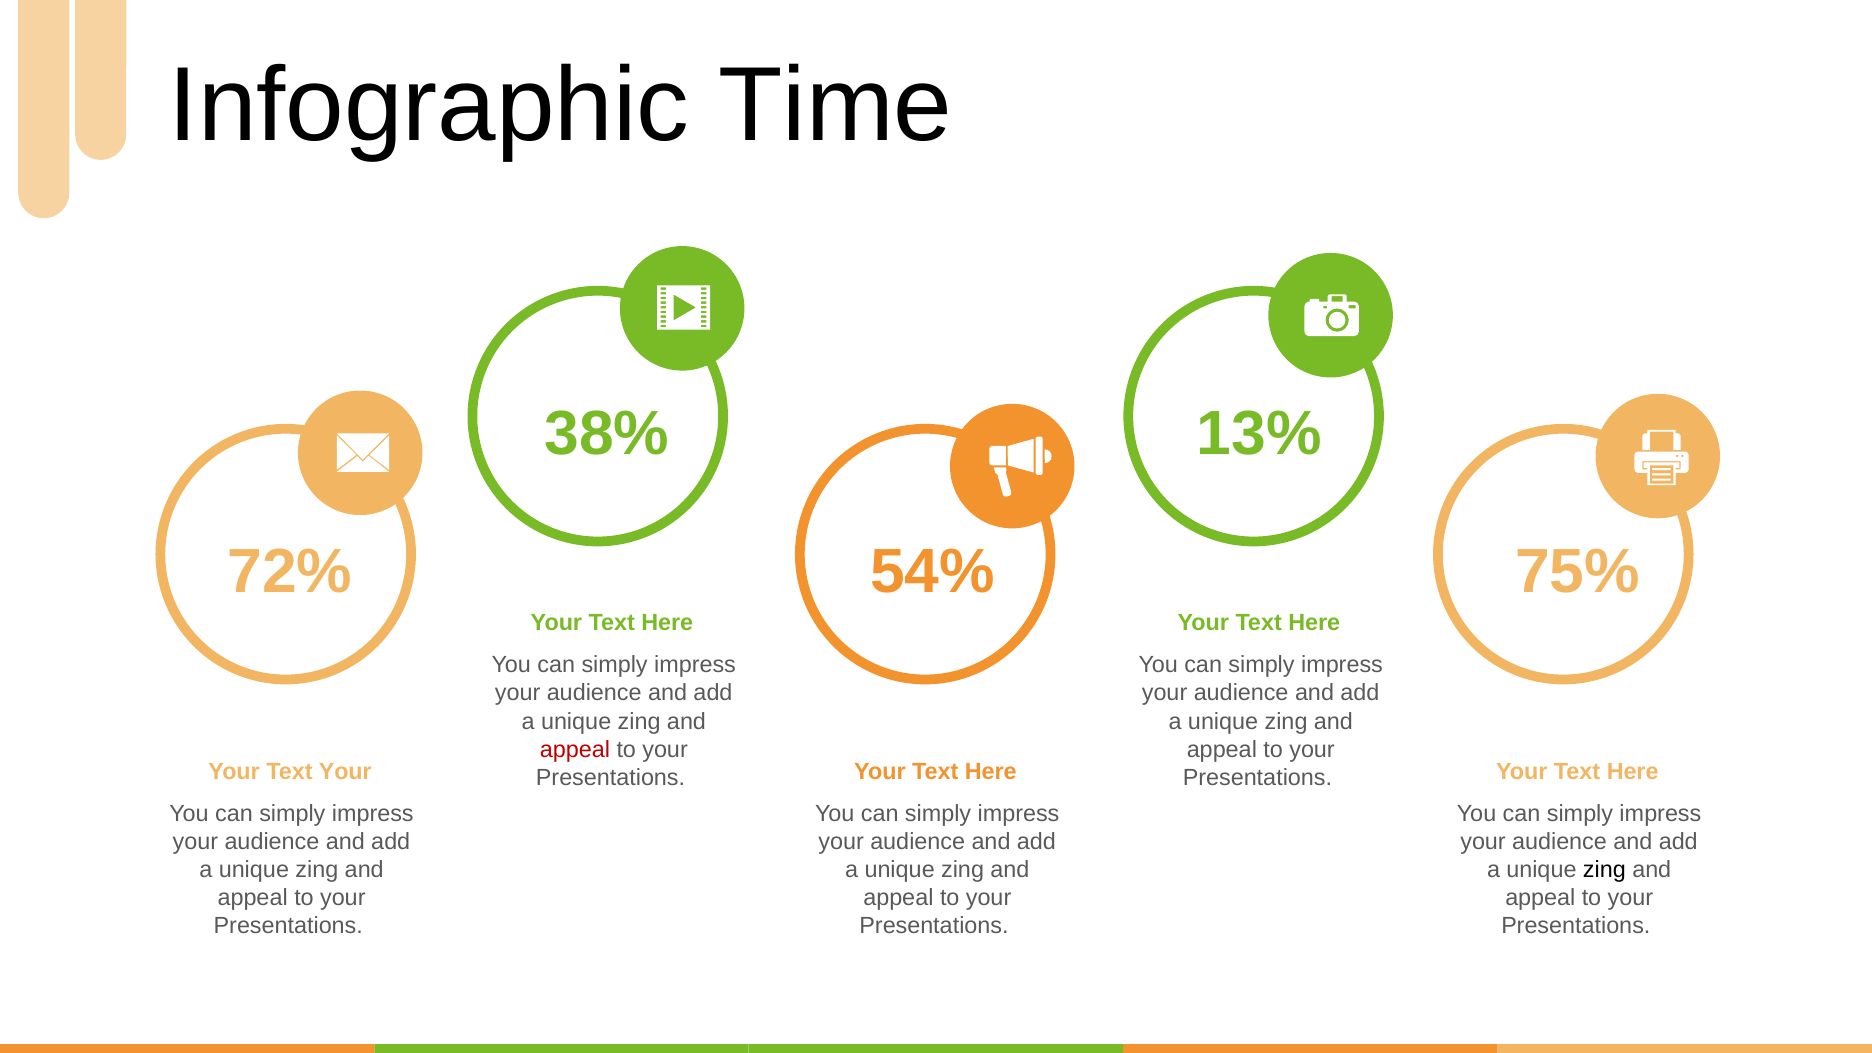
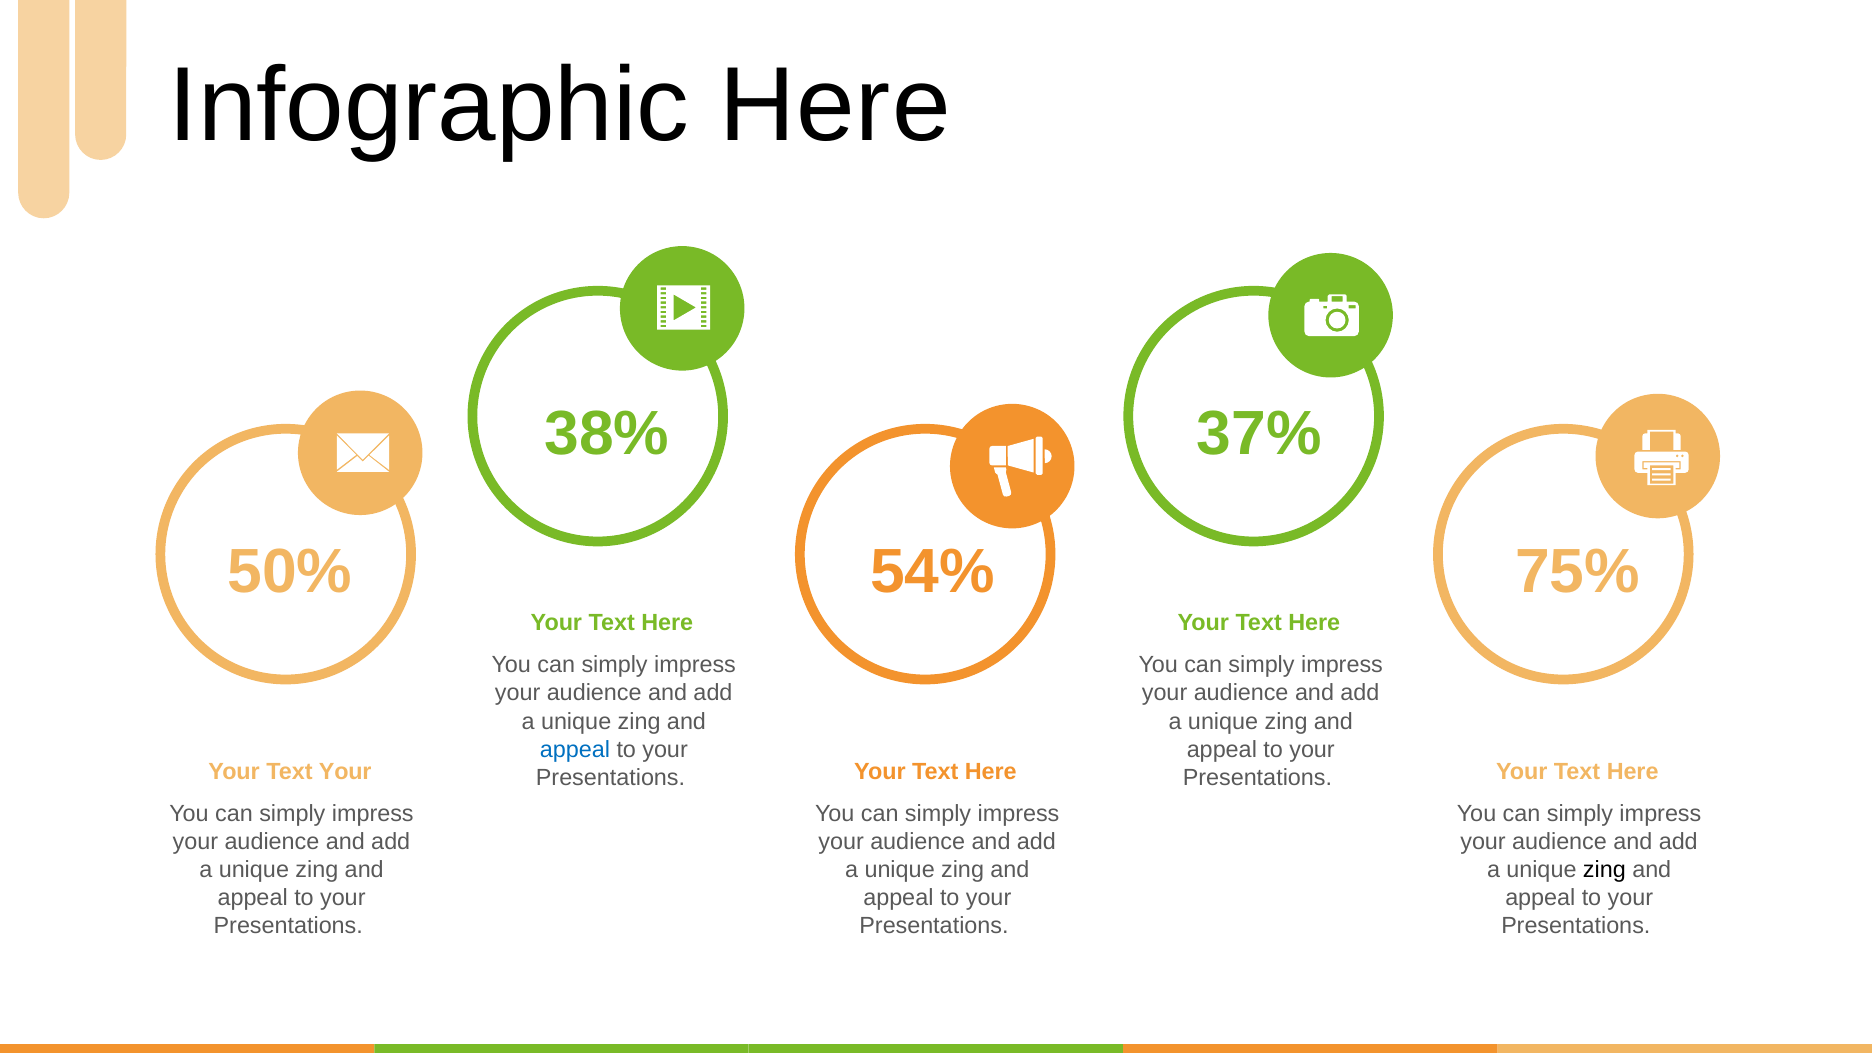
Infographic Time: Time -> Here
13%: 13% -> 37%
72%: 72% -> 50%
appeal at (575, 749) colour: red -> blue
